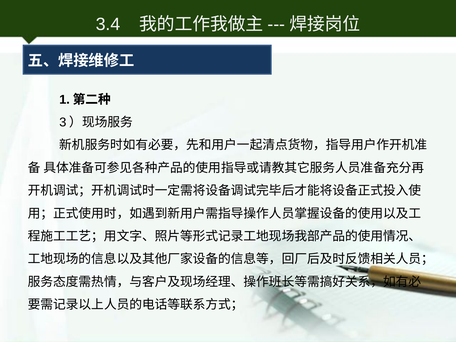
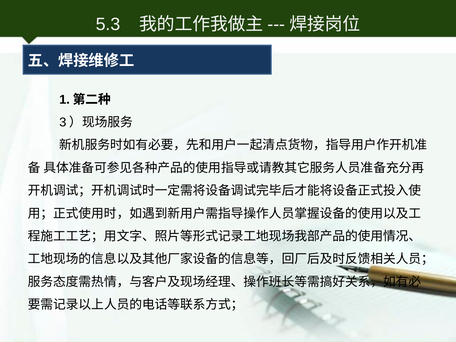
3.4: 3.4 -> 5.3
